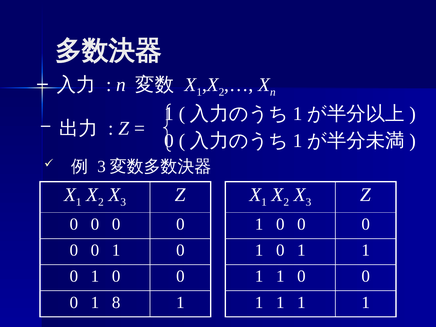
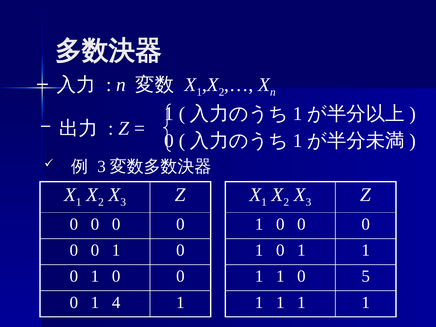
1 1 0 0: 0 -> 5
8: 8 -> 4
